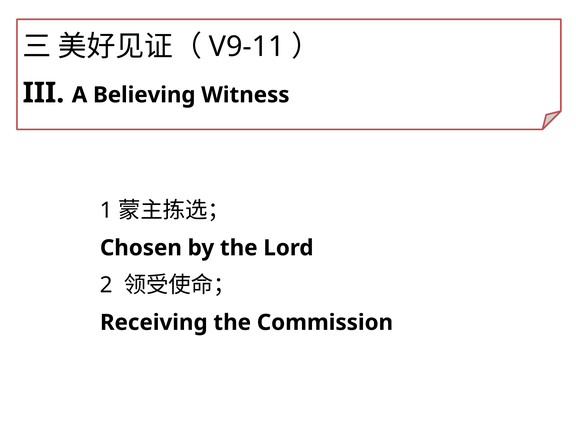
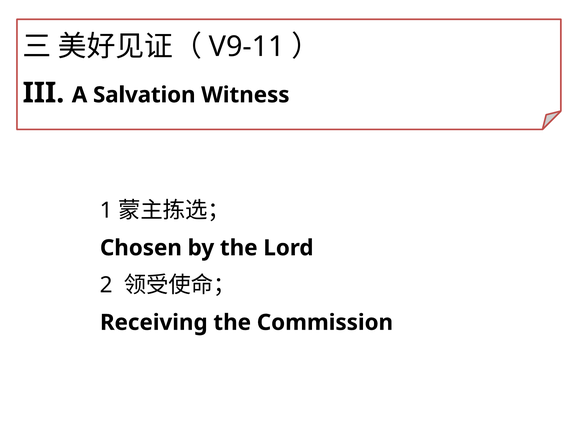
Believing: Believing -> Salvation
